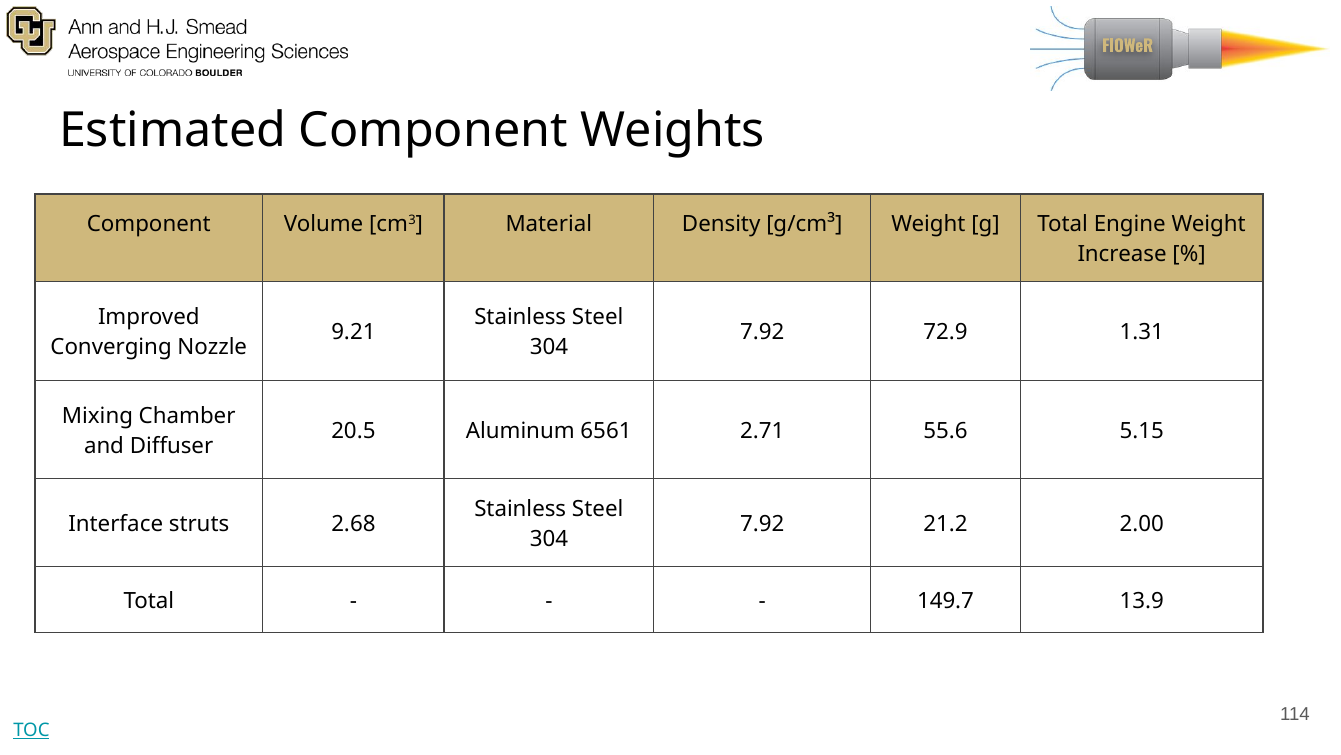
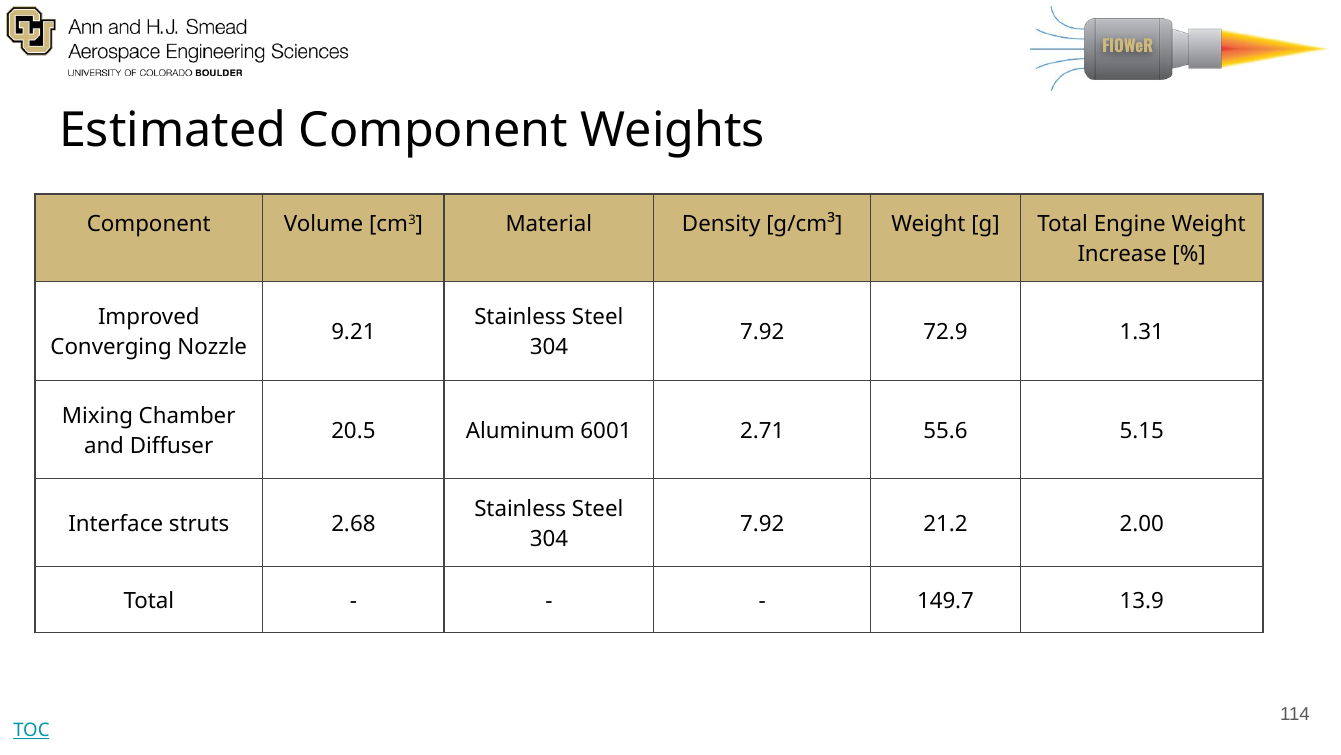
6561: 6561 -> 6001
